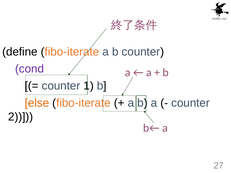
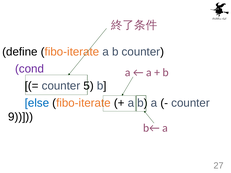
1: 1 -> 5
else colour: orange -> blue
2: 2 -> 9
